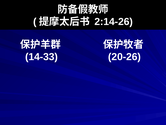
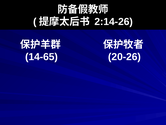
14-33: 14-33 -> 14-65
